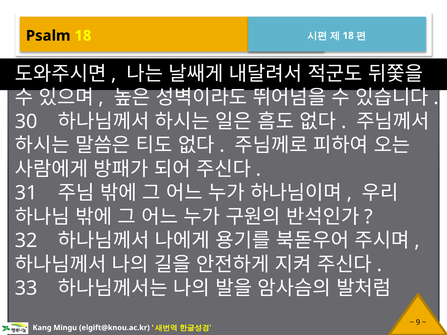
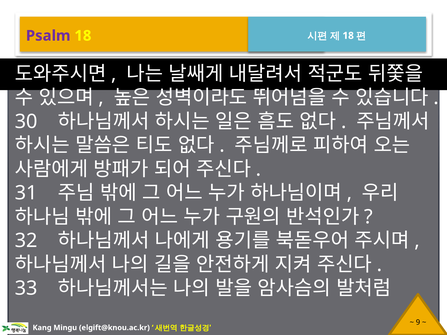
Psalm colour: black -> purple
